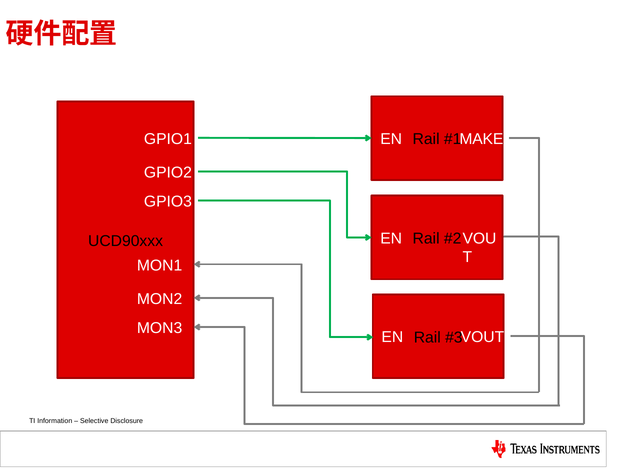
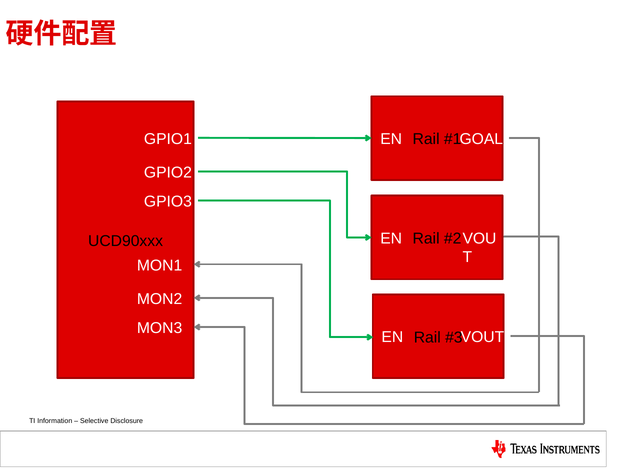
MAKE: MAKE -> GOAL
